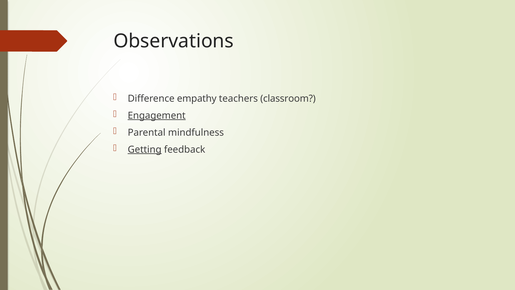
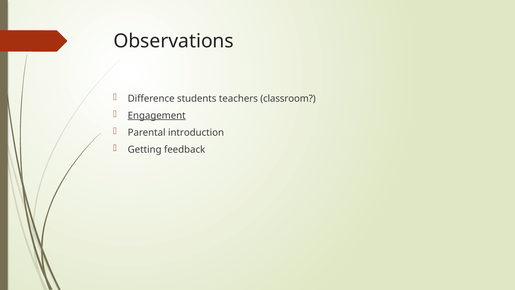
empathy: empathy -> students
mindfulness: mindfulness -> introduction
Getting underline: present -> none
